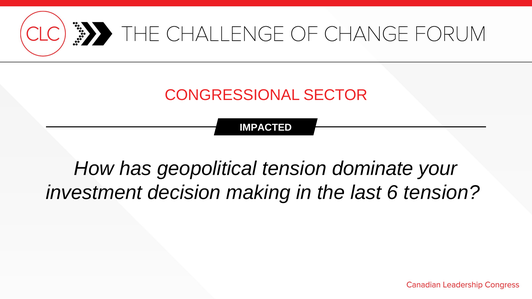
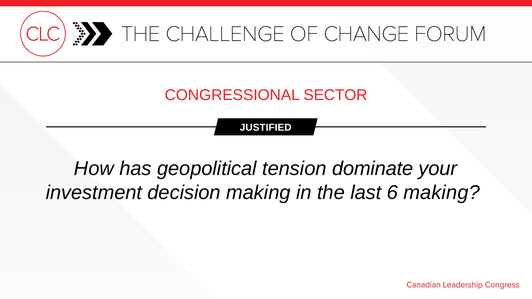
IMPACTED: IMPACTED -> JUSTIFIED
6 tension: tension -> making
